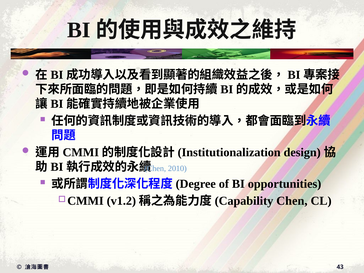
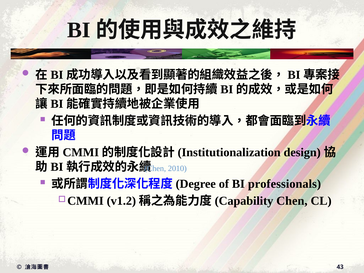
opportunities: opportunities -> professionals
